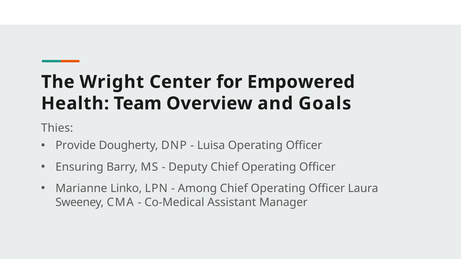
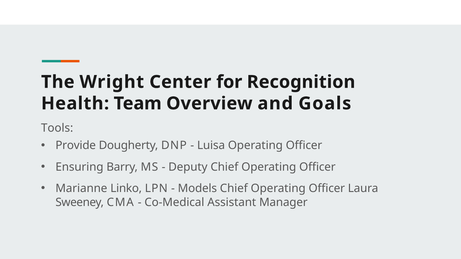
Empowered: Empowered -> Recognition
Thies: Thies -> Tools
Among: Among -> Models
